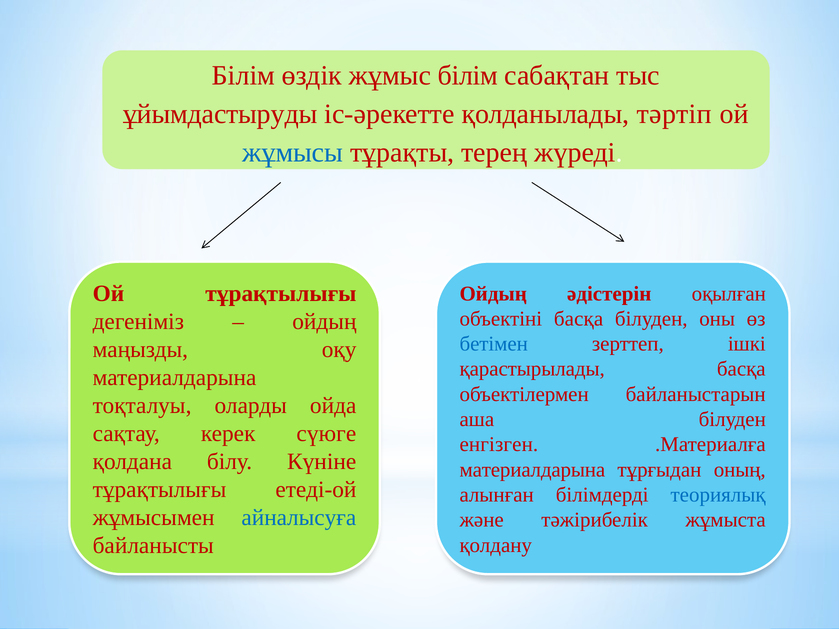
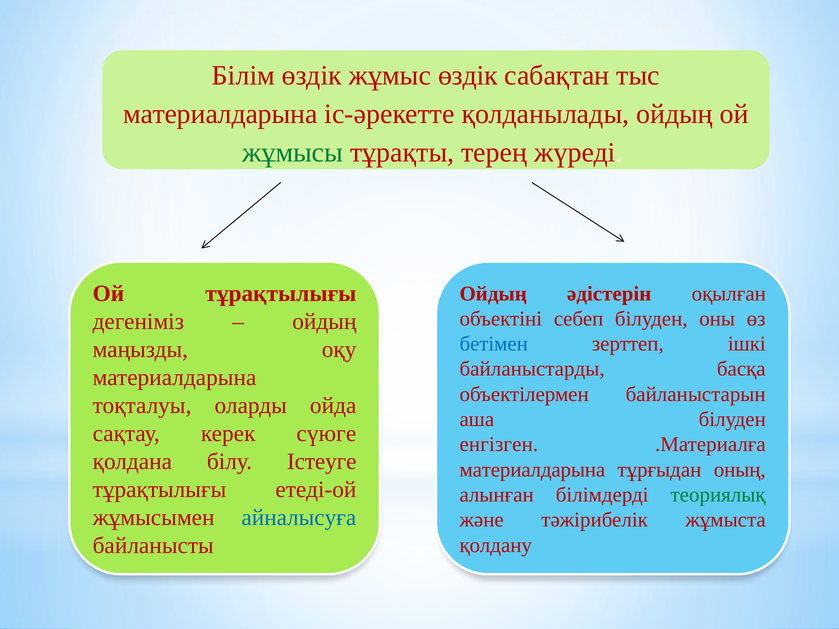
жұмыс білім: білім -> өздік
ұйымдастыруды at (220, 114): ұйымдастыруды -> материалдарына
қолданылады тәртіп: тәртіп -> ойдың
жұмысы colour: blue -> green
объектіні басқа: басқа -> себеп
қарастырылады: қарастырылады -> байланыстарды
Күніне: Күніне -> Істеуге
теориялық colour: blue -> green
